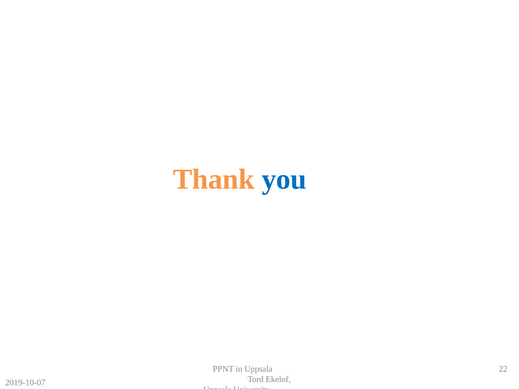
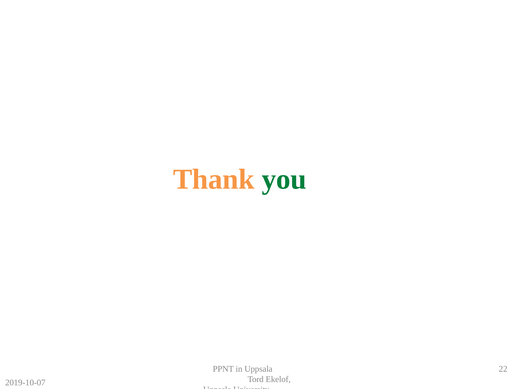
you colour: blue -> green
